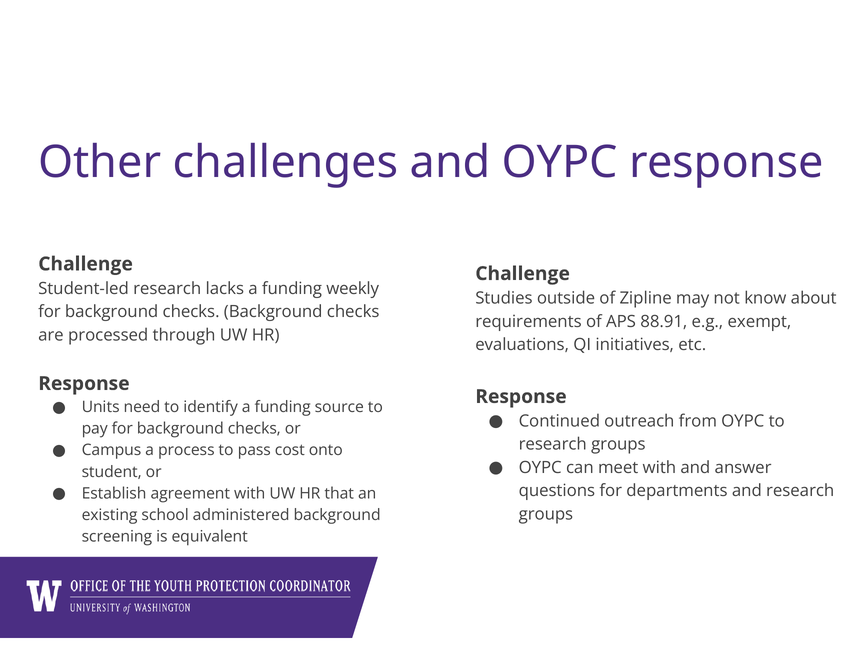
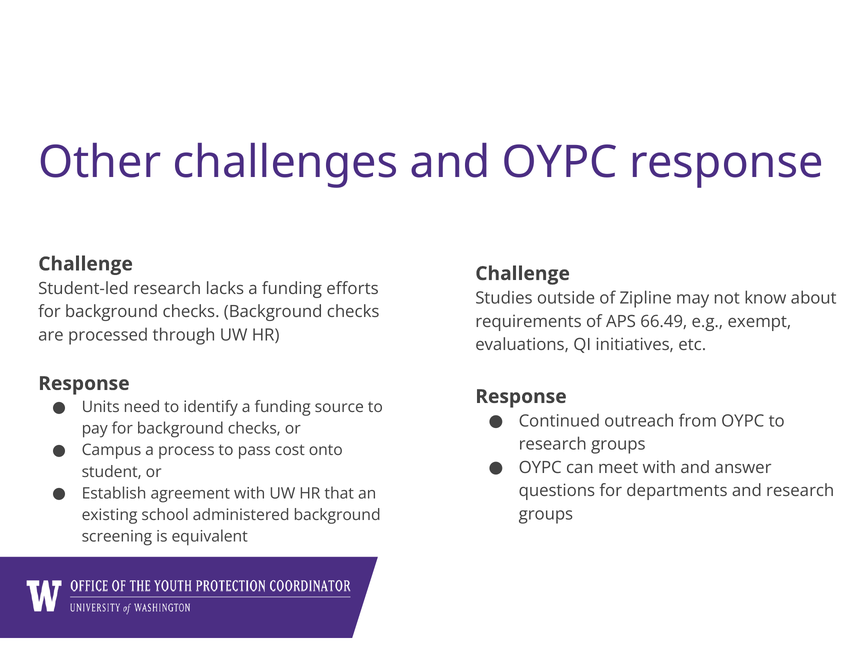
weekly: weekly -> efforts
88.91: 88.91 -> 66.49
